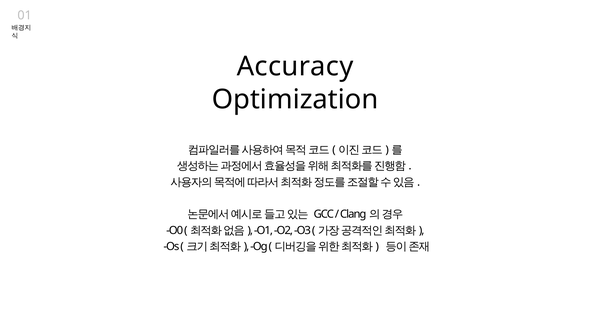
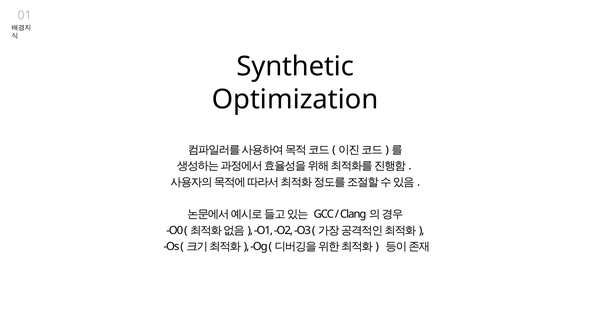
Accuracy: Accuracy -> Synthetic
